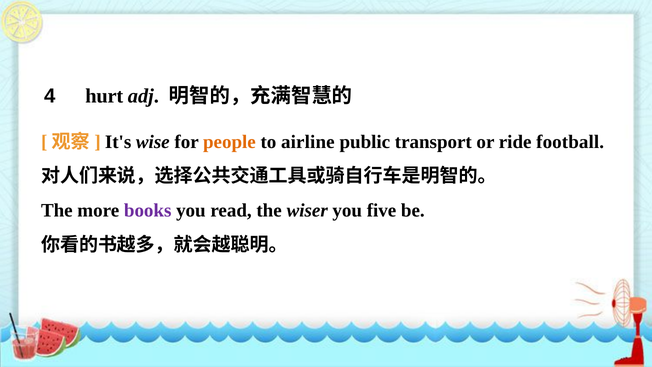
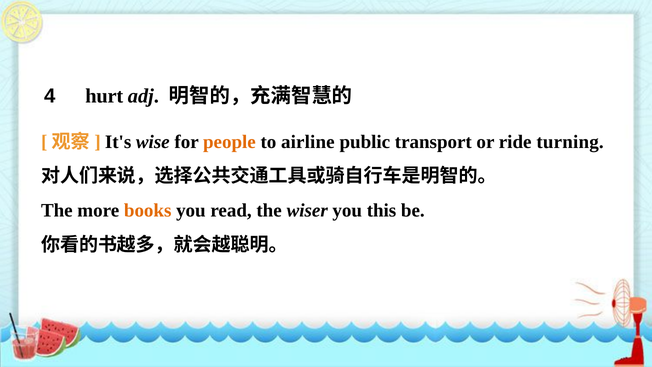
football: football -> turning
books colour: purple -> orange
five: five -> this
